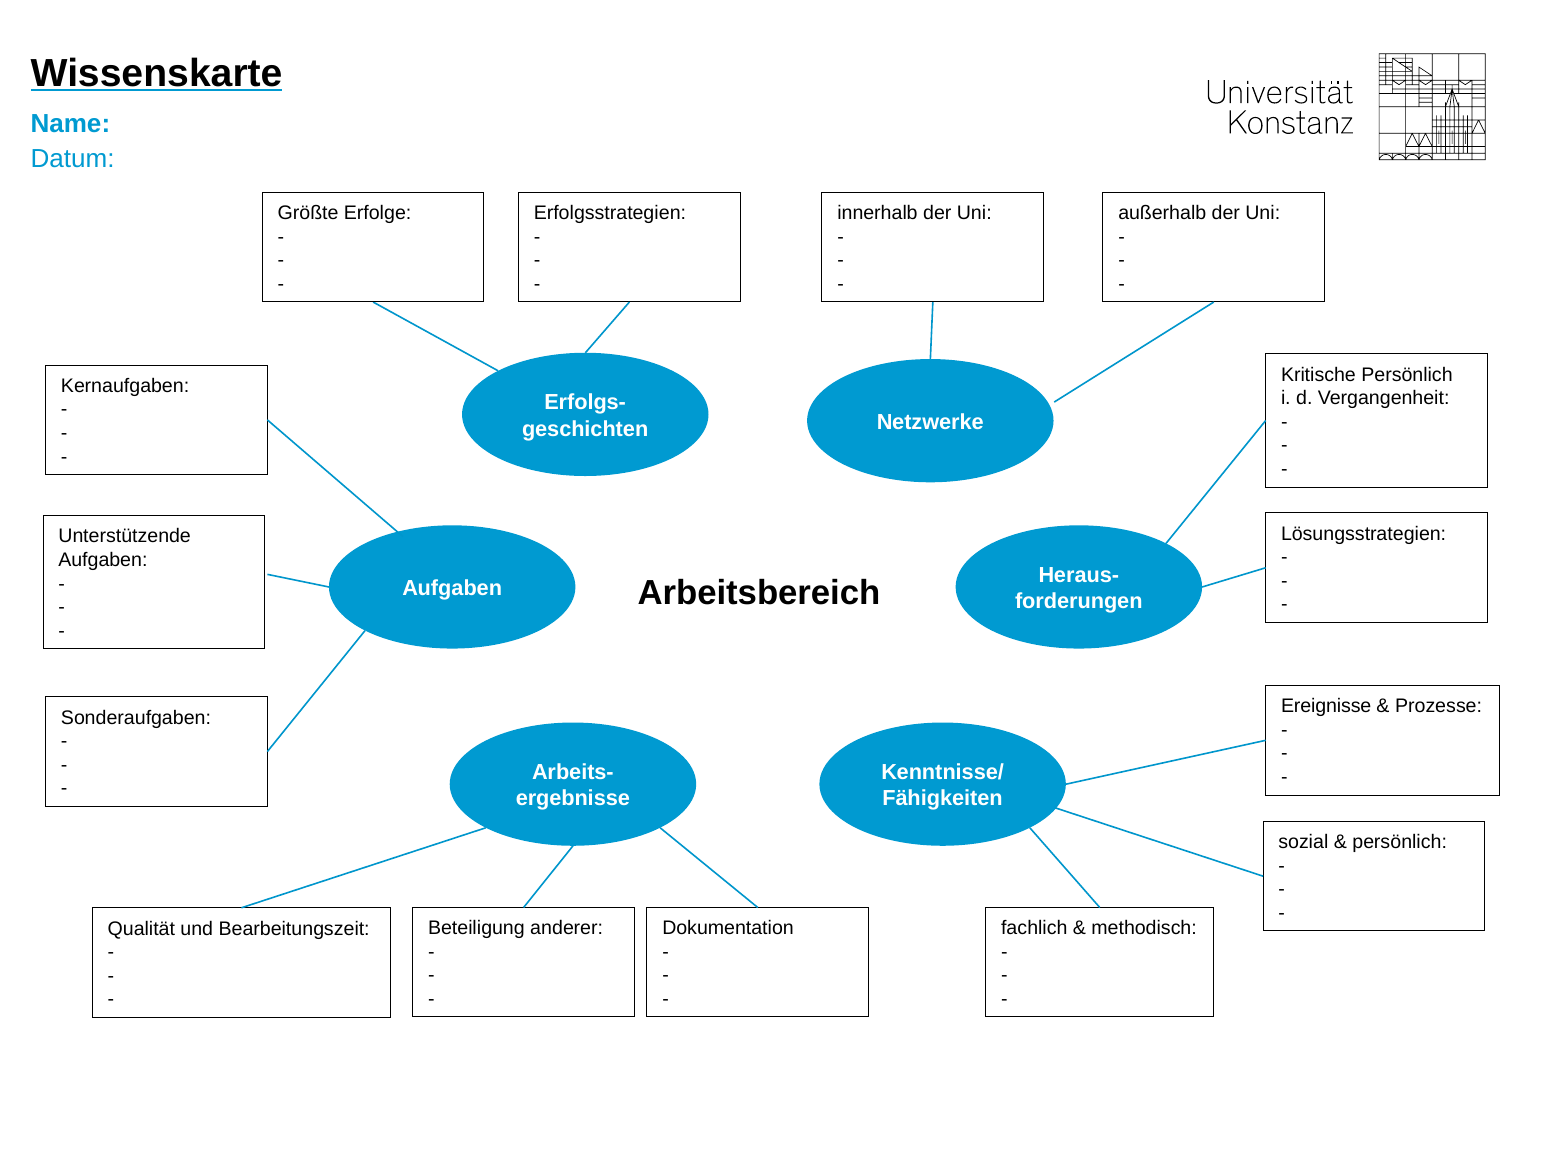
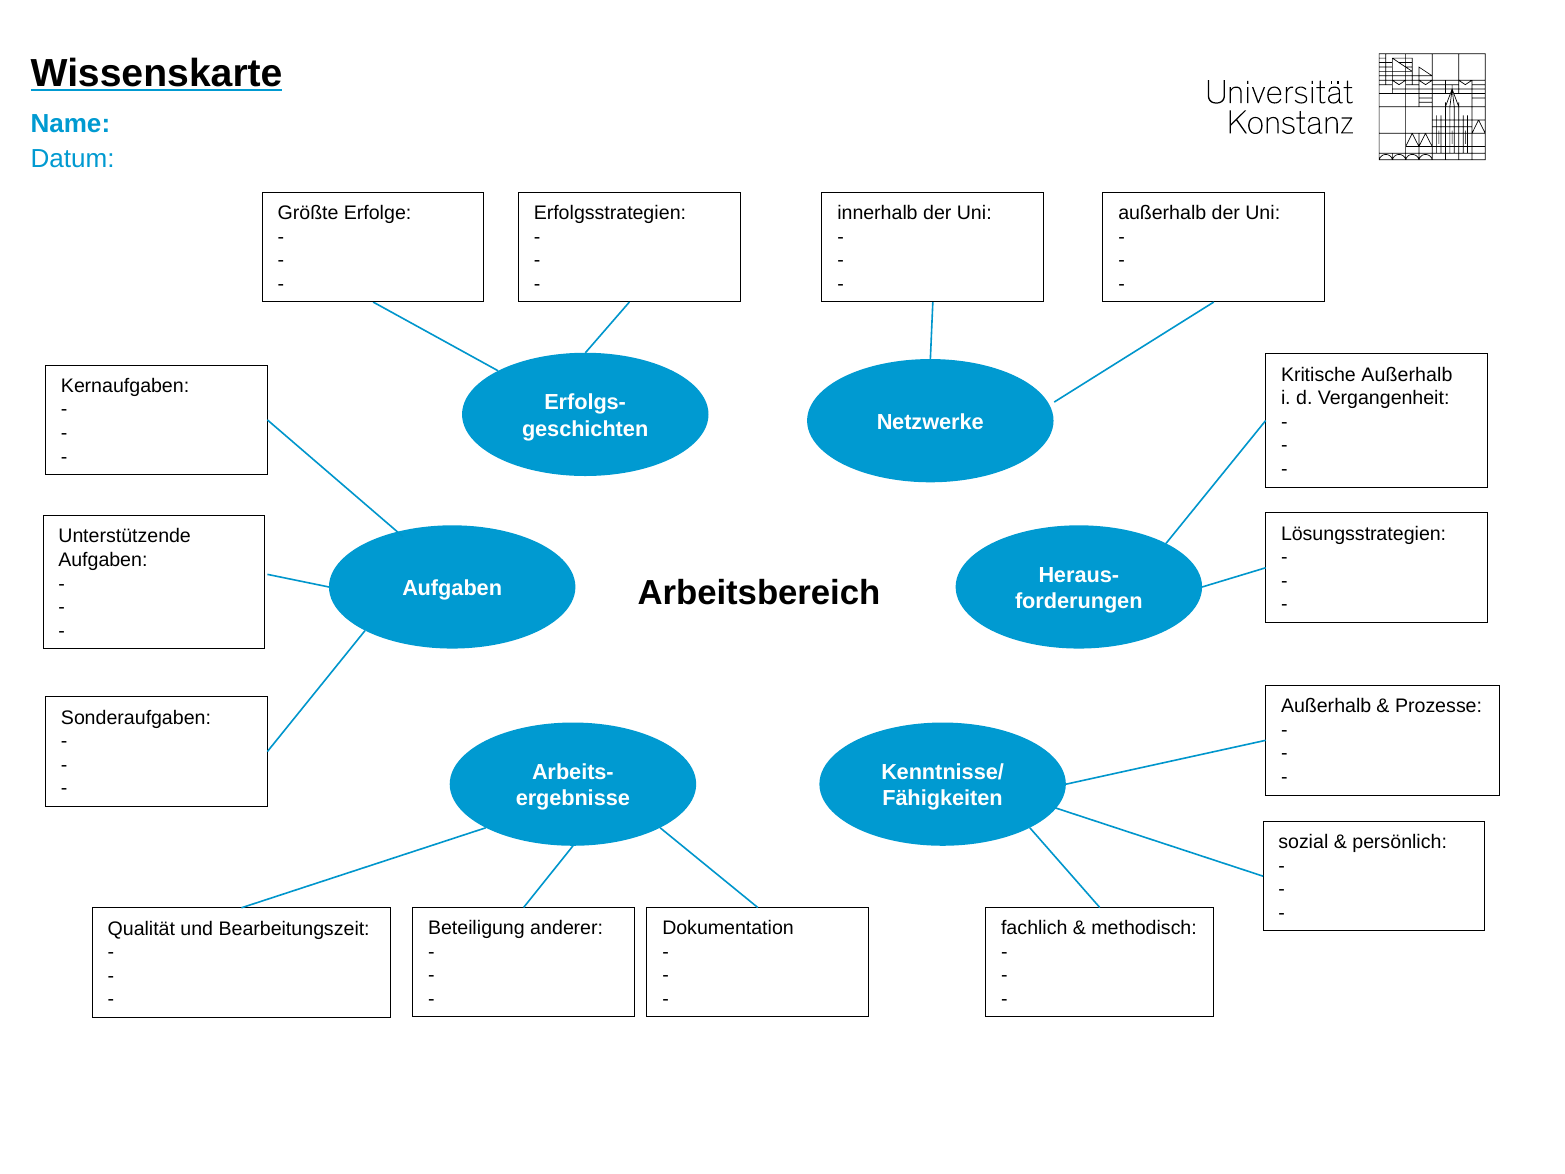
Kritische Persönlich: Persönlich -> Außerhalb
Ereignisse at (1326, 706): Ereignisse -> Außerhalb
